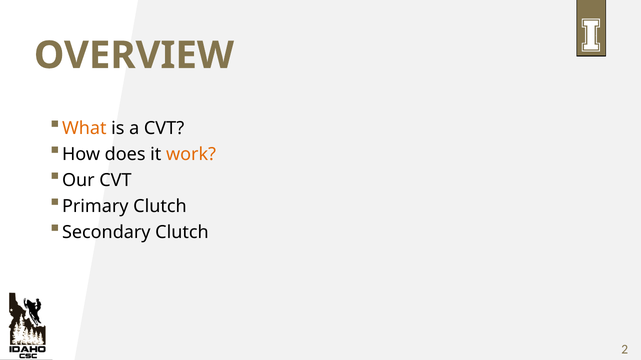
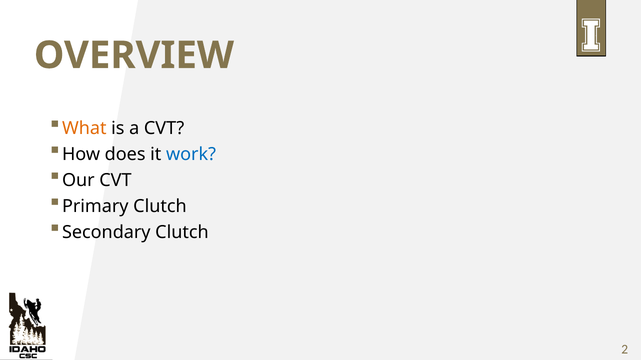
work colour: orange -> blue
